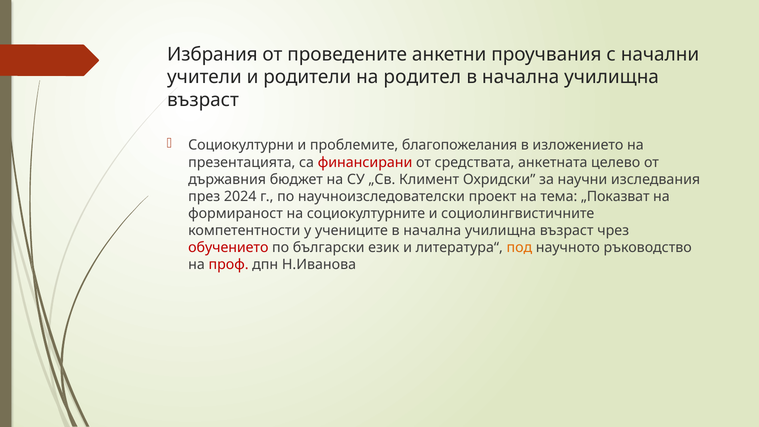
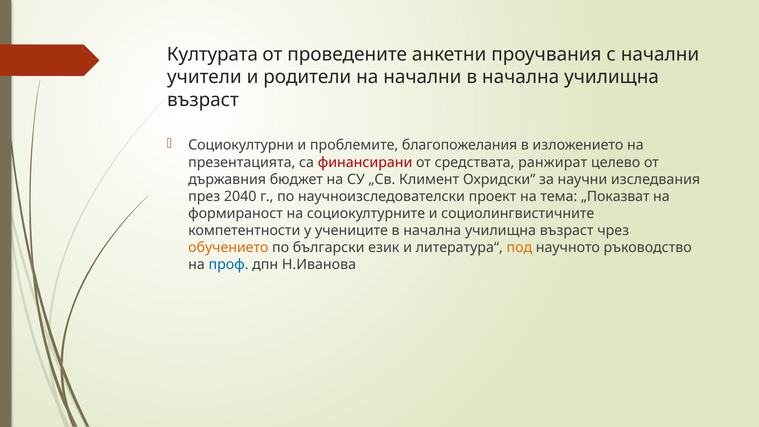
Избрания: Избрания -> Културата
на родител: родител -> начални
анкетната: анкетната -> ранжират
2024: 2024 -> 2040
обучението colour: red -> orange
проф colour: red -> blue
